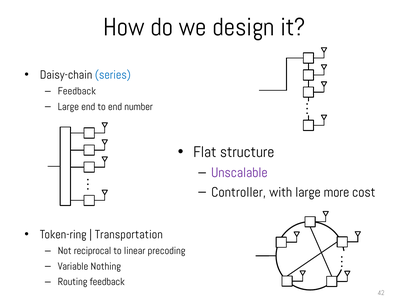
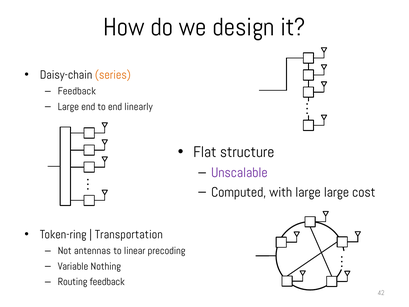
series colour: blue -> orange
number: number -> linearly
Controller: Controller -> Computed
large more: more -> large
reciprocal: reciprocal -> antennas
